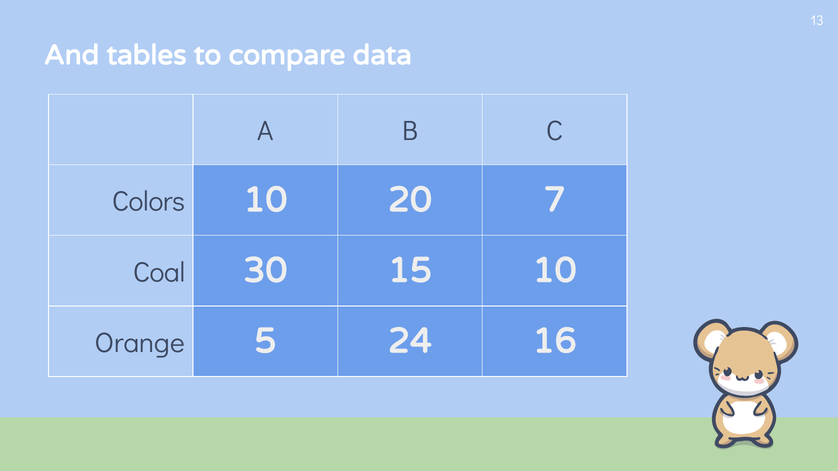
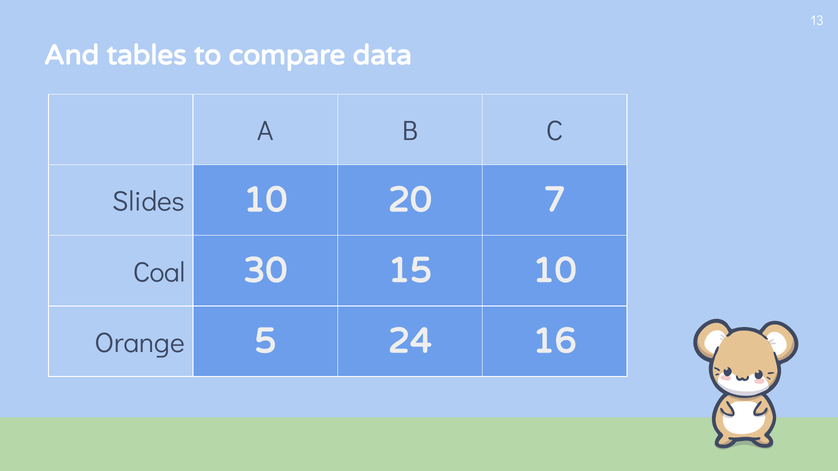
Colors: Colors -> Slides
